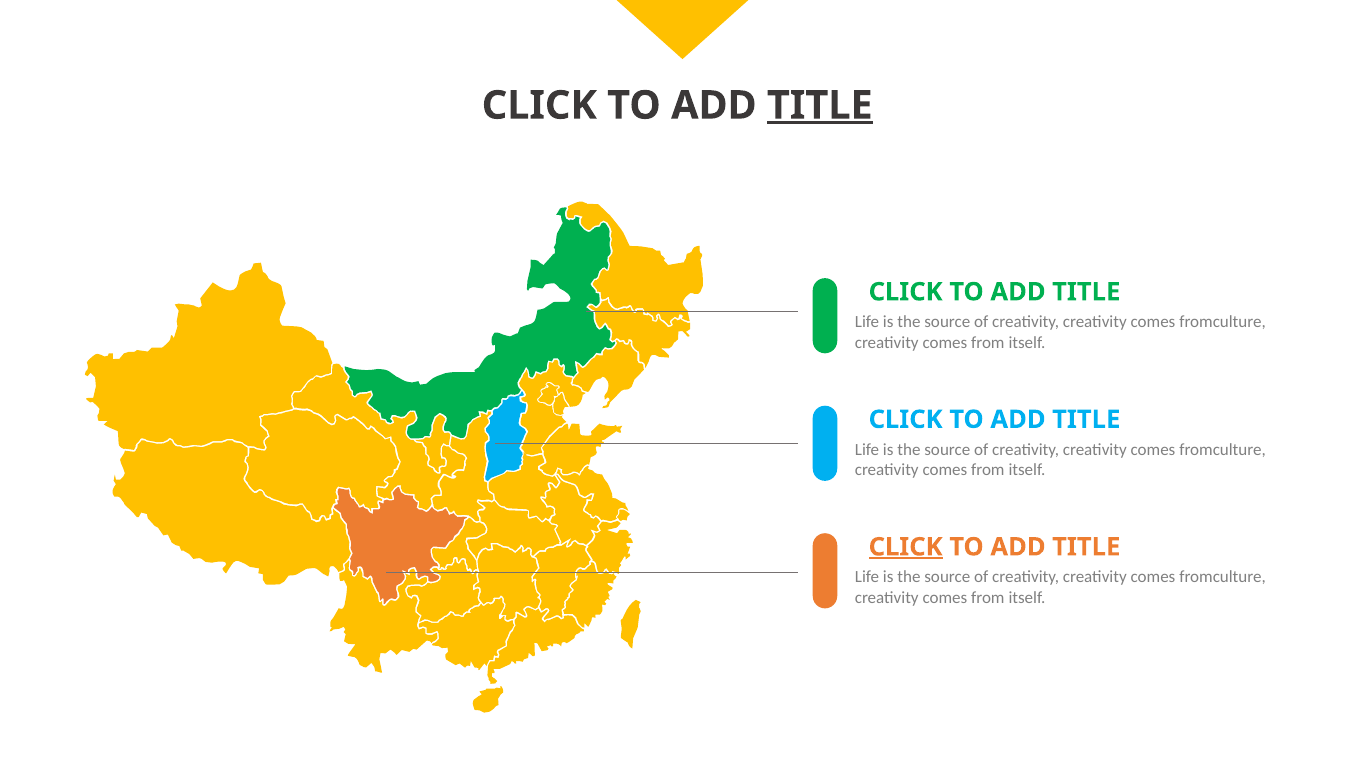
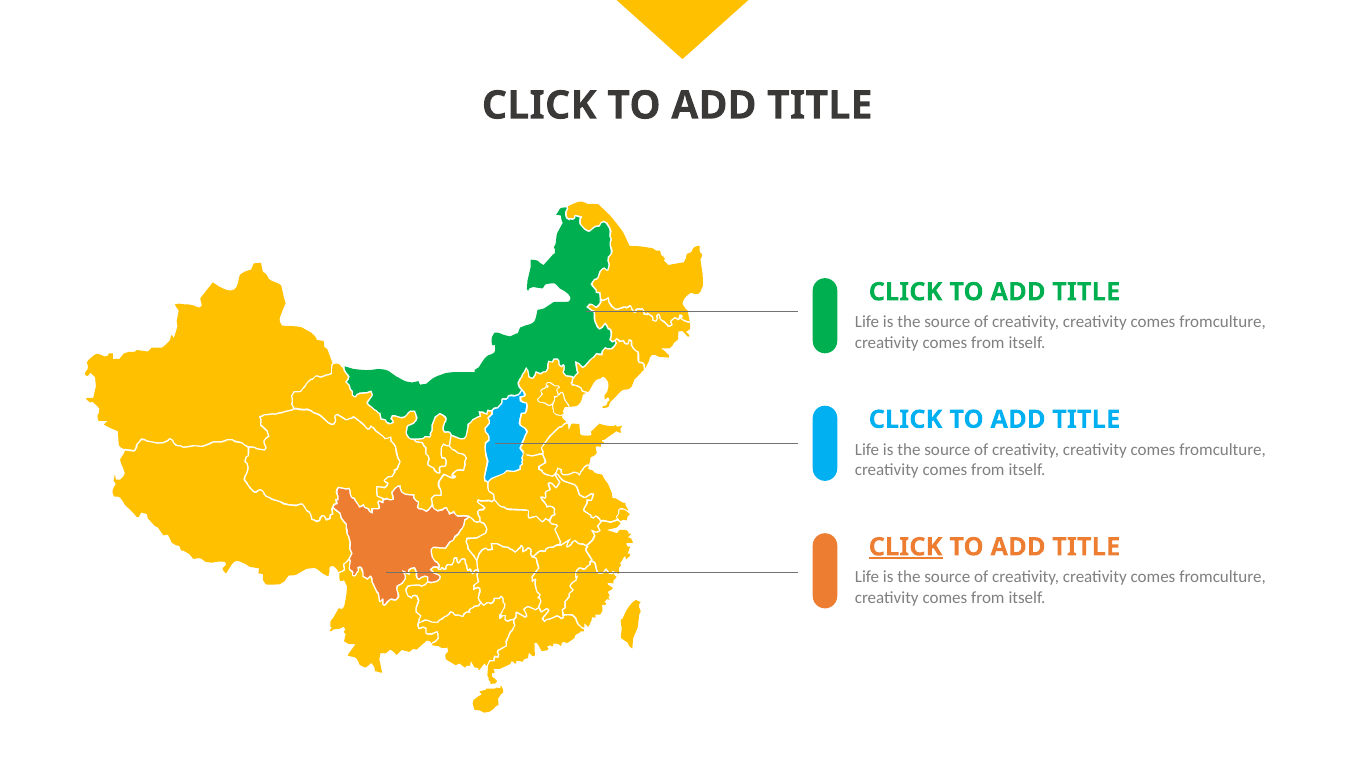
TITLE at (820, 106) underline: present -> none
